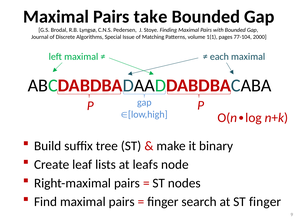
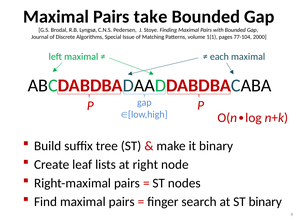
leafs: leafs -> right
ST finger: finger -> binary
